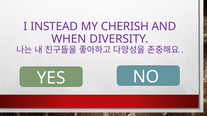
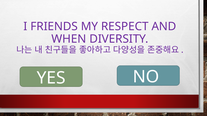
INSTEAD: INSTEAD -> FRIENDS
CHERISH: CHERISH -> RESPECT
